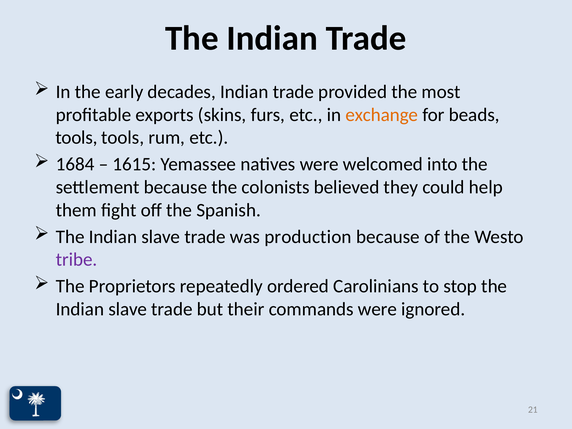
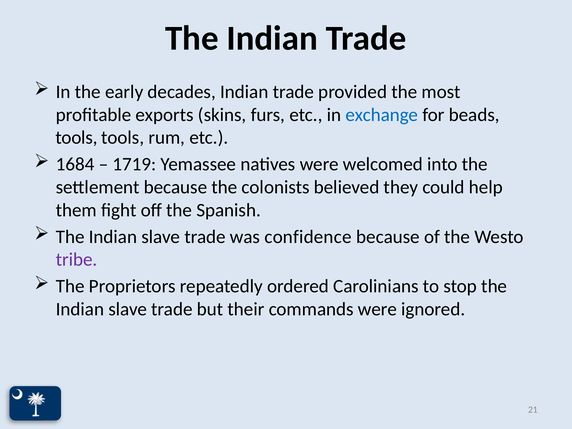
exchange colour: orange -> blue
1615: 1615 -> 1719
production: production -> confidence
